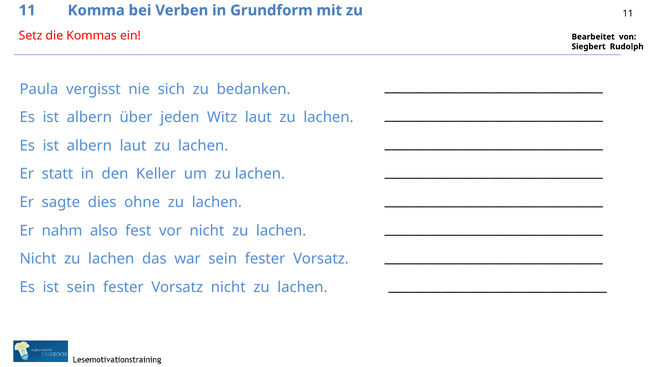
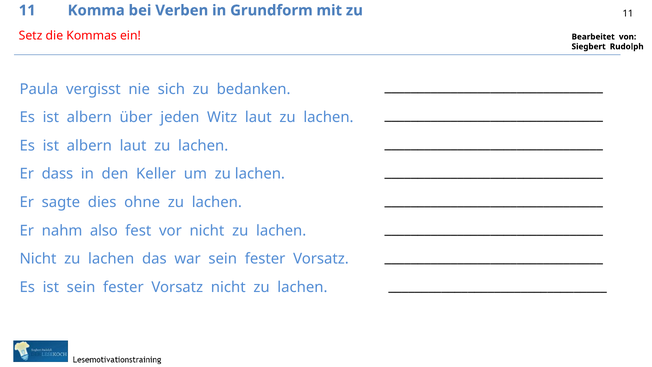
statt: statt -> dass
